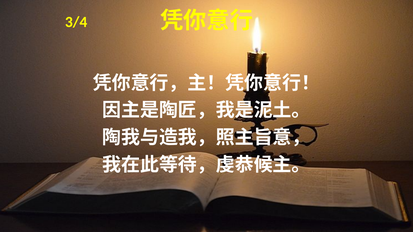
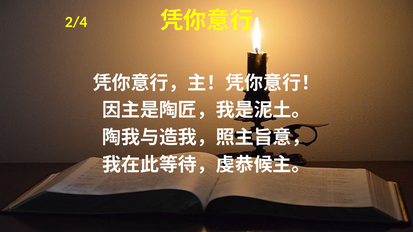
3/4: 3/4 -> 2/4
